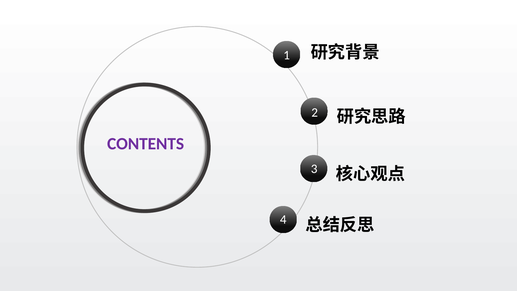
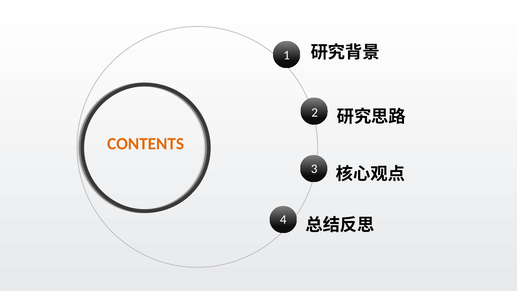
CONTENTS colour: purple -> orange
